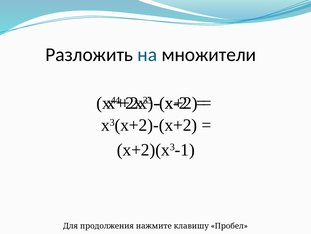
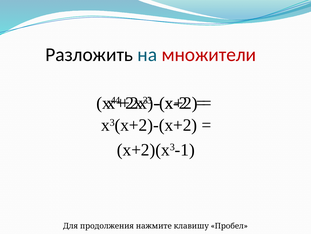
множители colour: black -> red
